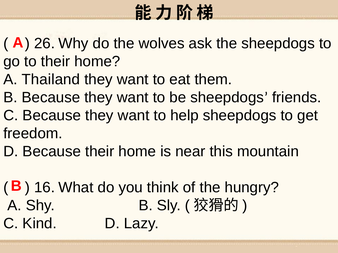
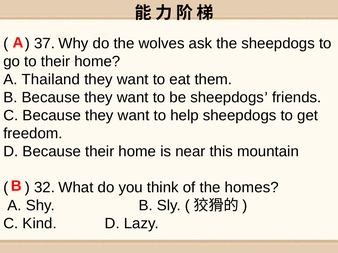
26: 26 -> 37
16: 16 -> 32
hungry: hungry -> homes
